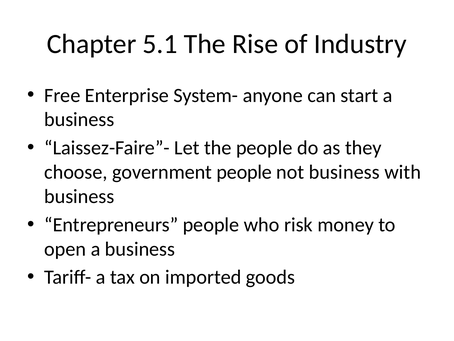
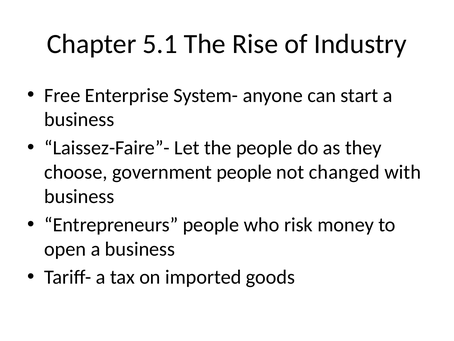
not business: business -> changed
